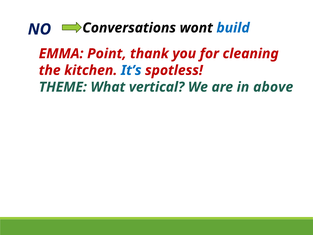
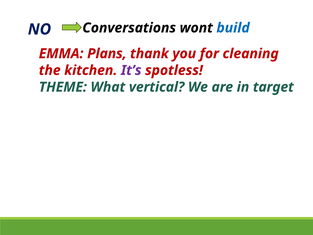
Point: Point -> Plans
It’s colour: blue -> purple
above: above -> target
